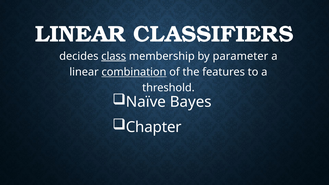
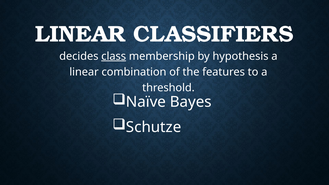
parameter: parameter -> hypothesis
combination underline: present -> none
Chapter: Chapter -> Schutze
